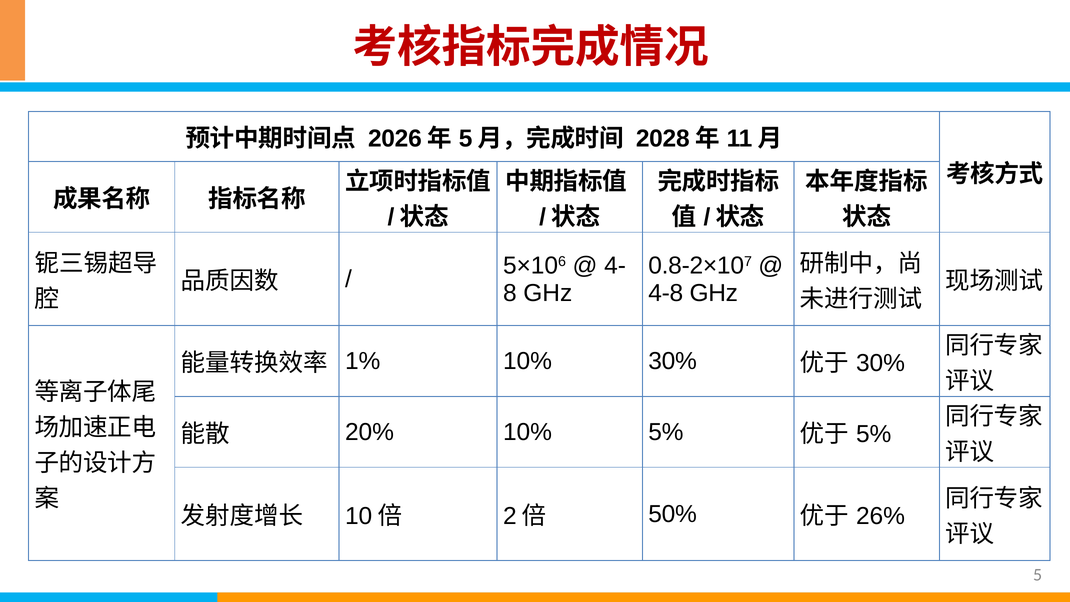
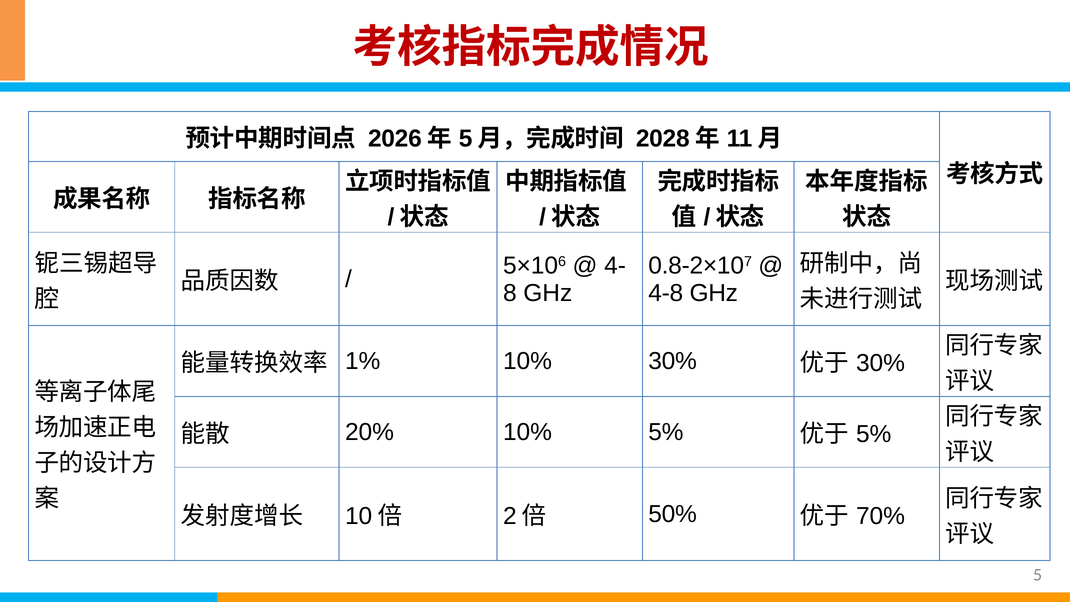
26%: 26% -> 70%
